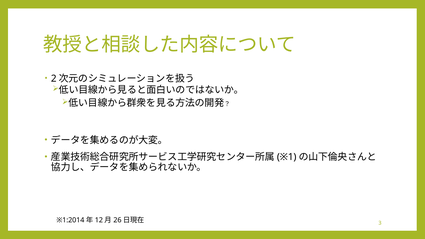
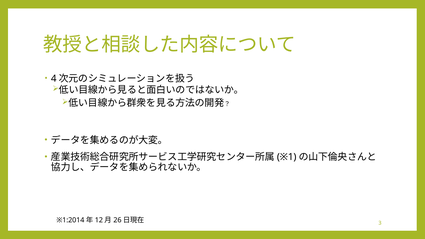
2: 2 -> 4
